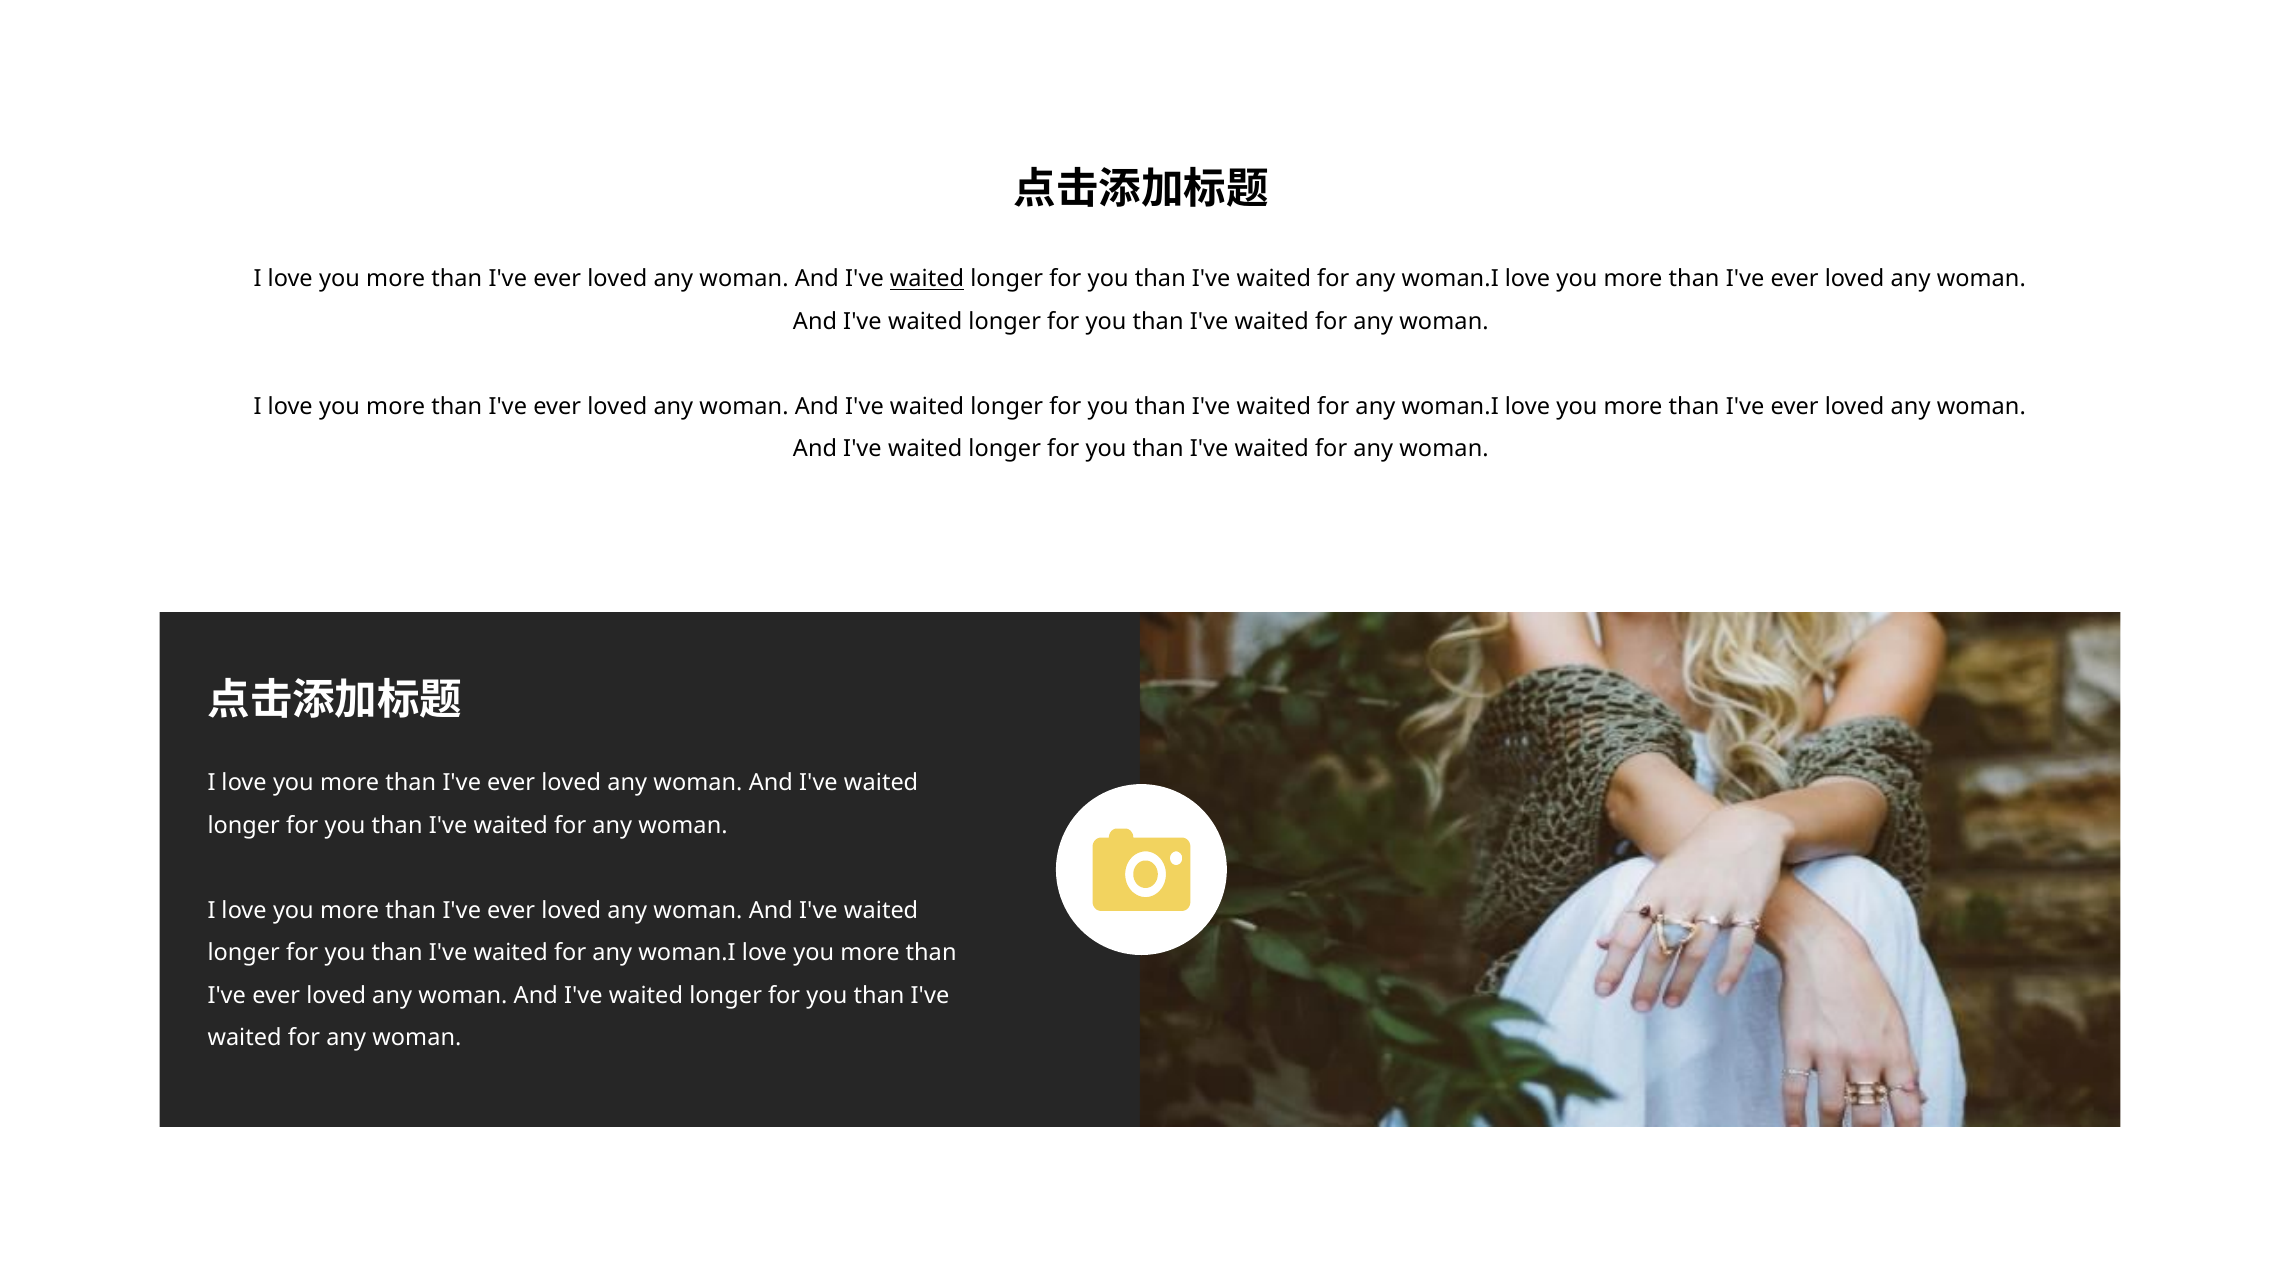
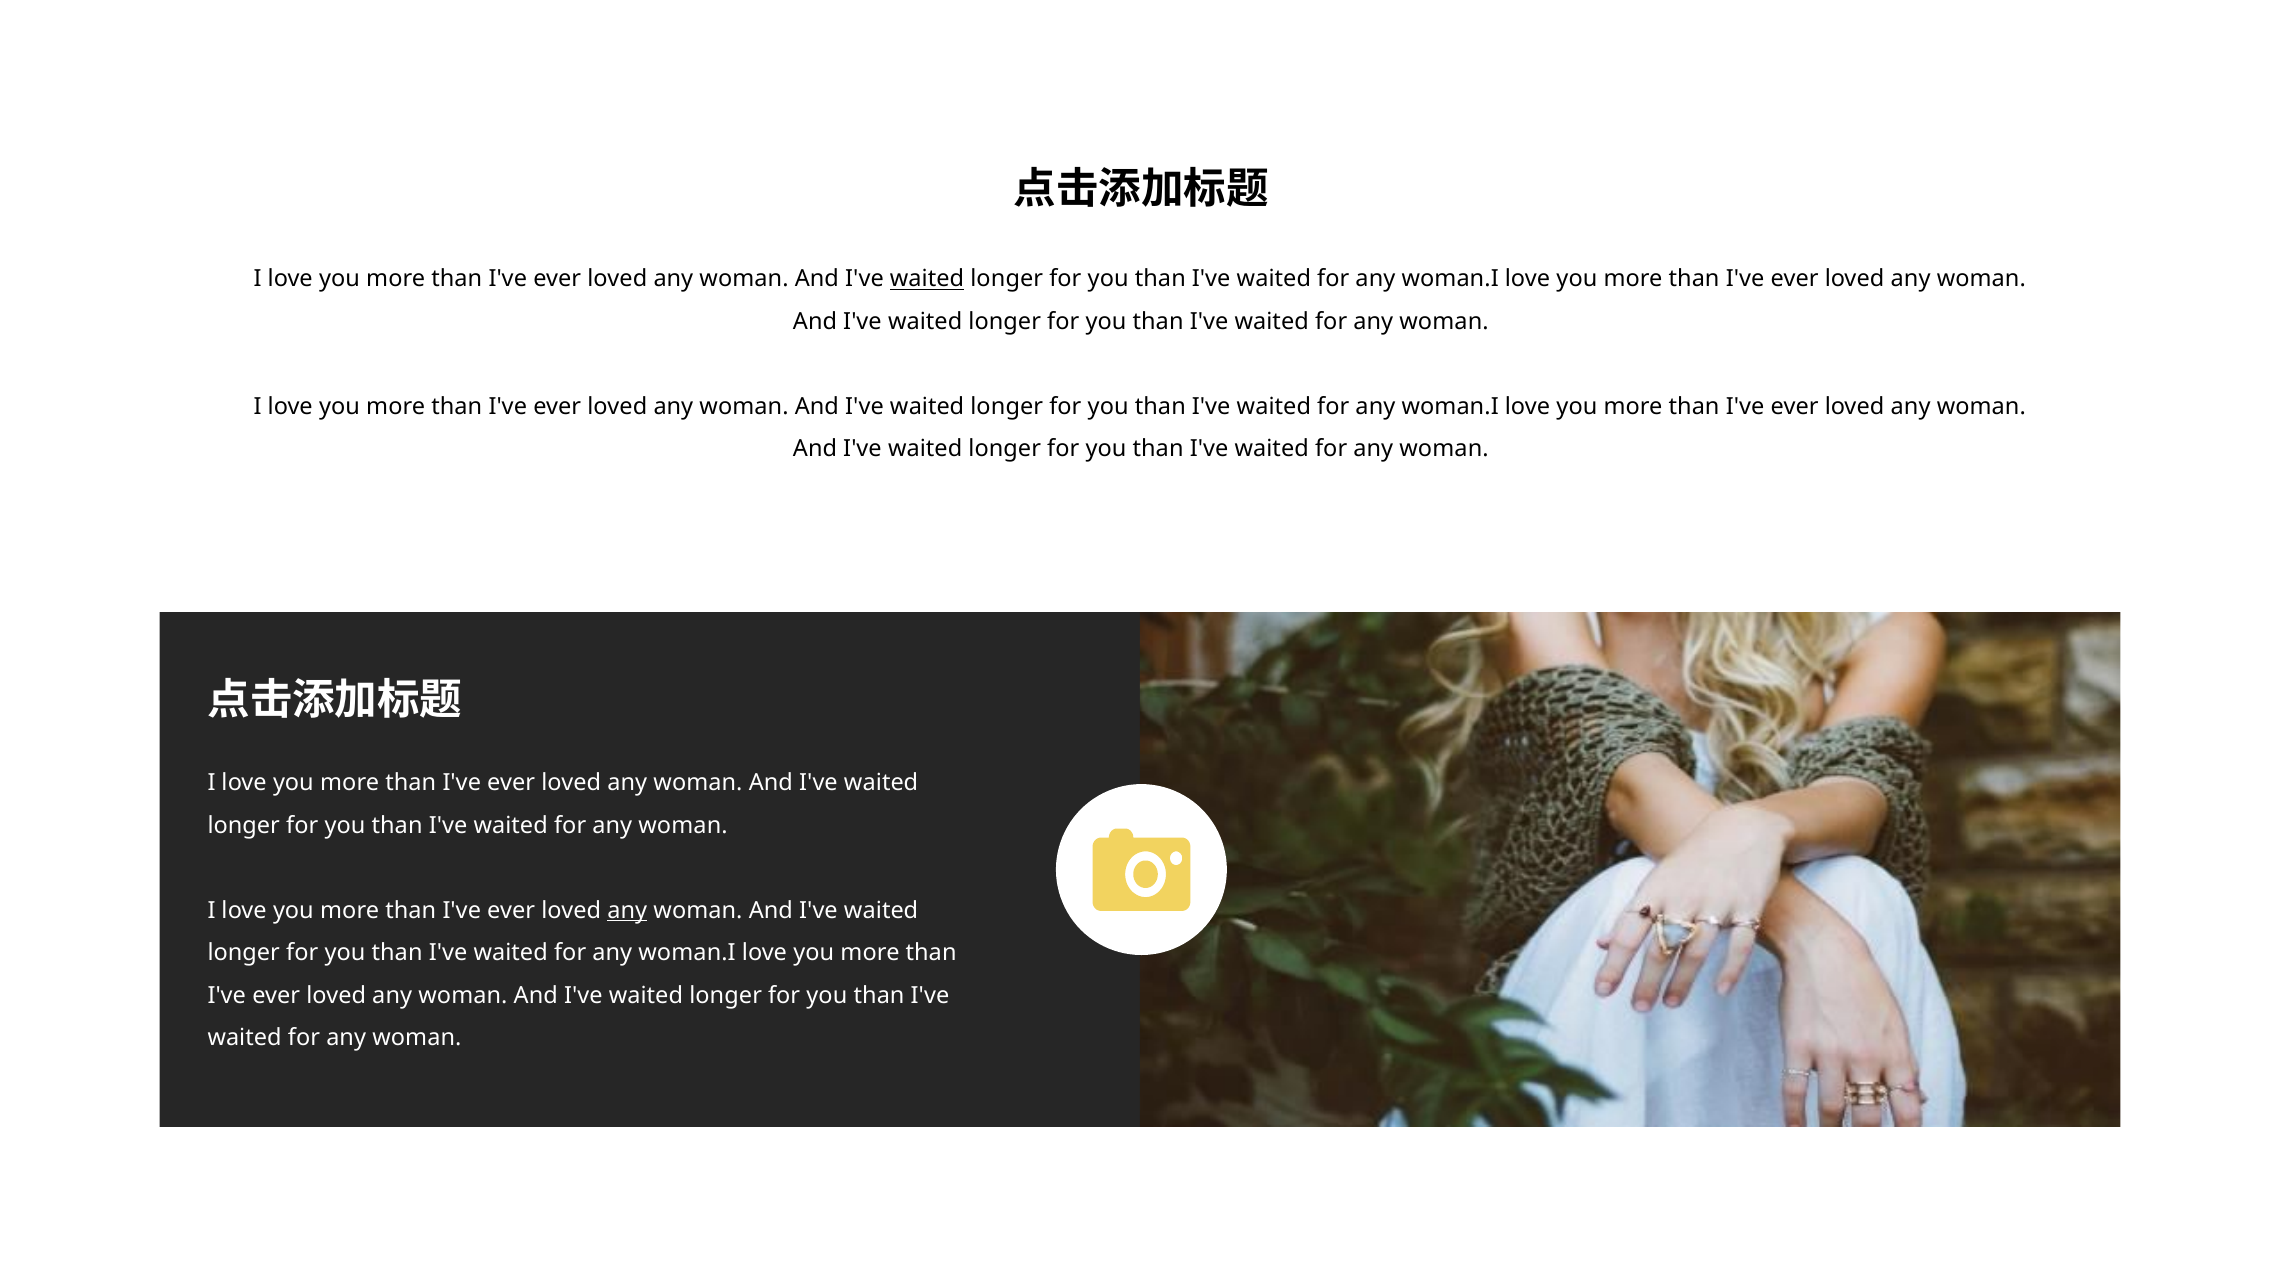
any at (627, 911) underline: none -> present
